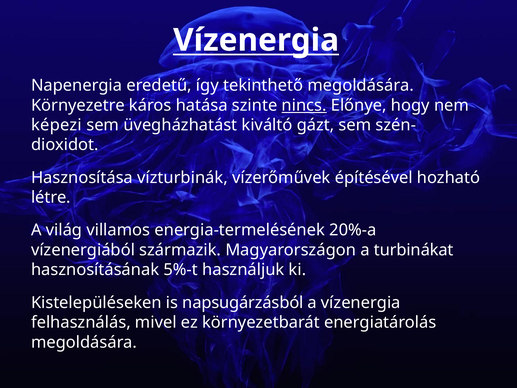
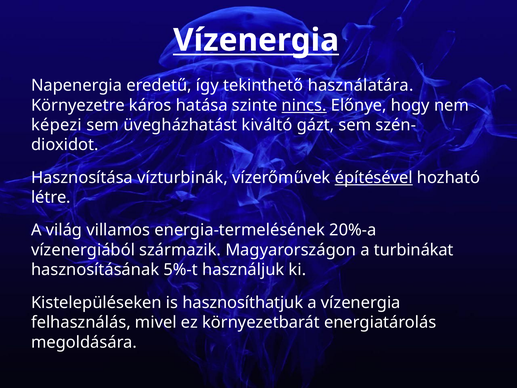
tekinthető megoldására: megoldására -> használatára
építésével underline: none -> present
napsugárzásból: napsugárzásból -> hasznosíthatjuk
